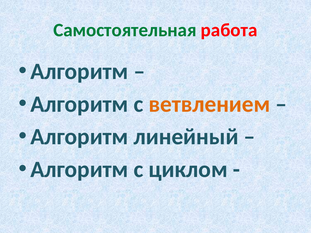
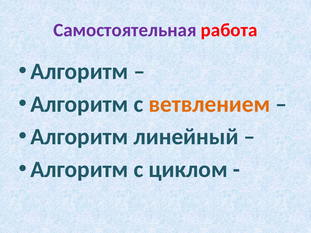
Самостоятельная colour: green -> purple
